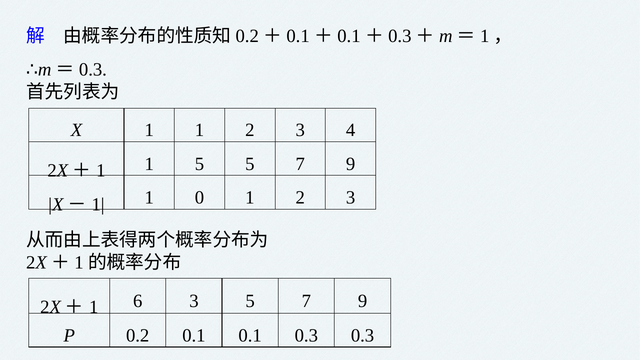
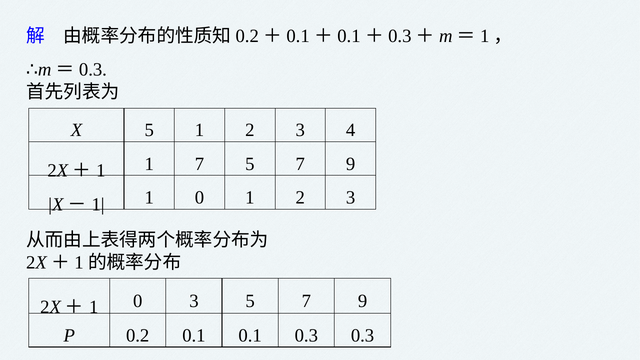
X 1: 1 -> 5
1 5: 5 -> 7
6 at (138, 301): 6 -> 0
